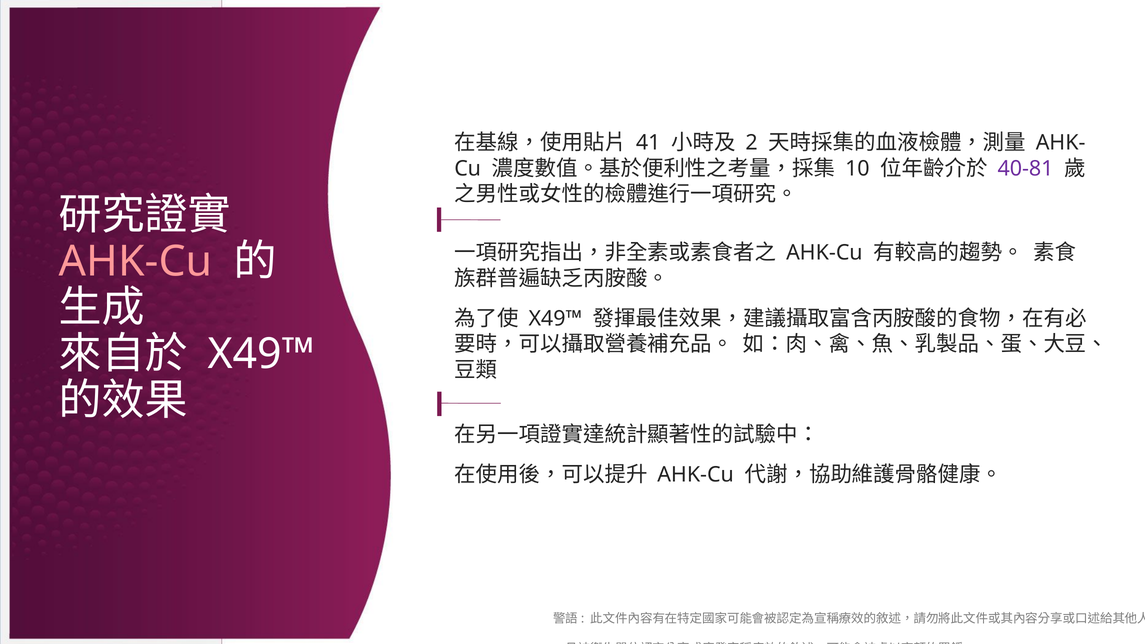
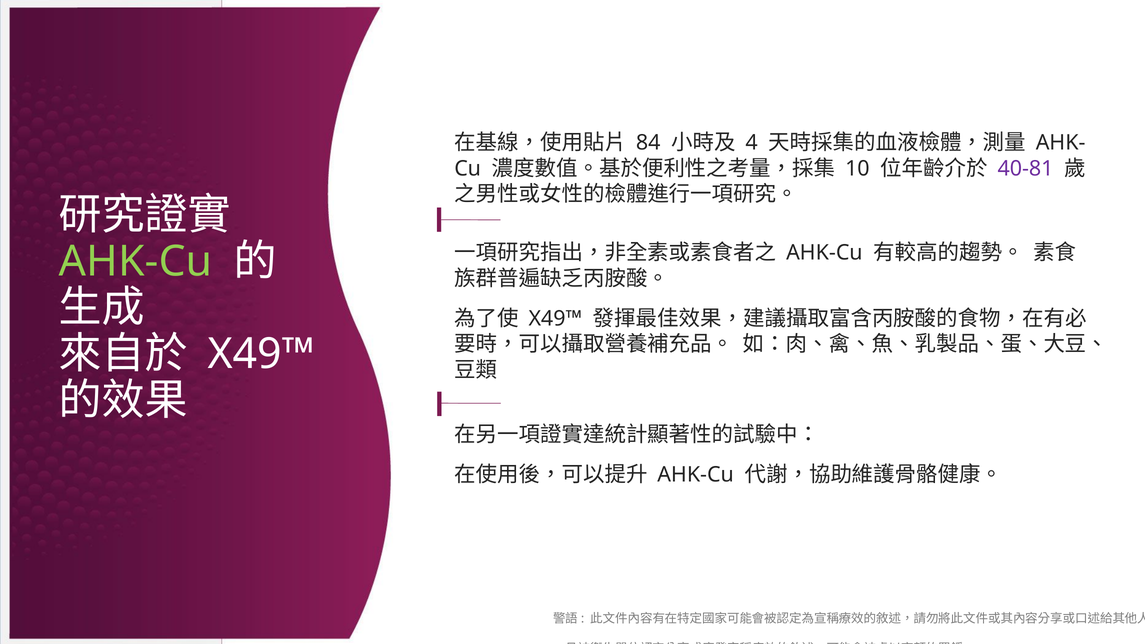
41: 41 -> 84
2: 2 -> 4
AHK-Cu at (136, 261) colour: pink -> light green
